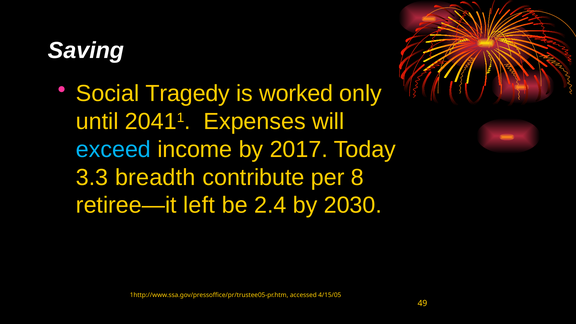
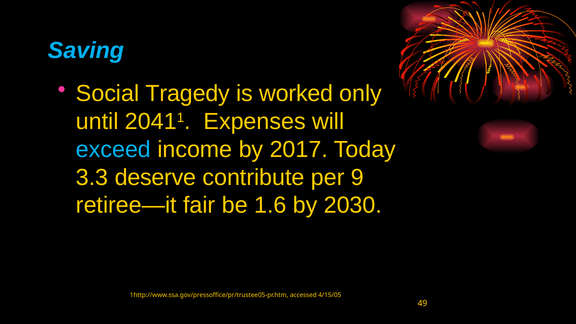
Saving colour: white -> light blue
breadth: breadth -> deserve
8: 8 -> 9
left: left -> fair
2.4: 2.4 -> 1.6
